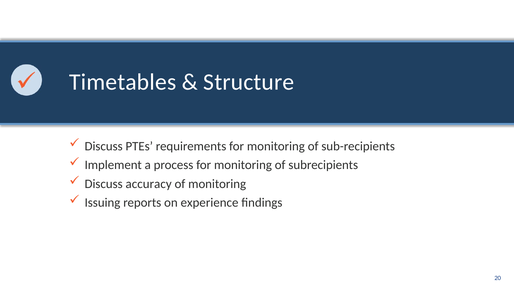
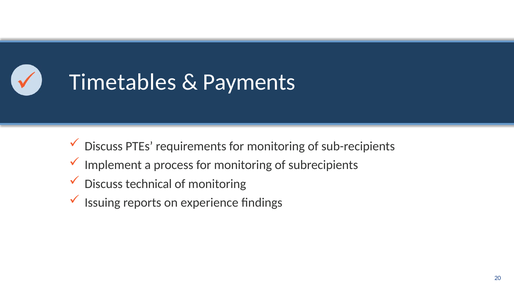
Structure: Structure -> Payments
accuracy: accuracy -> technical
